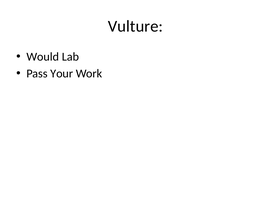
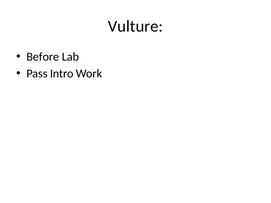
Would: Would -> Before
Your: Your -> Intro
